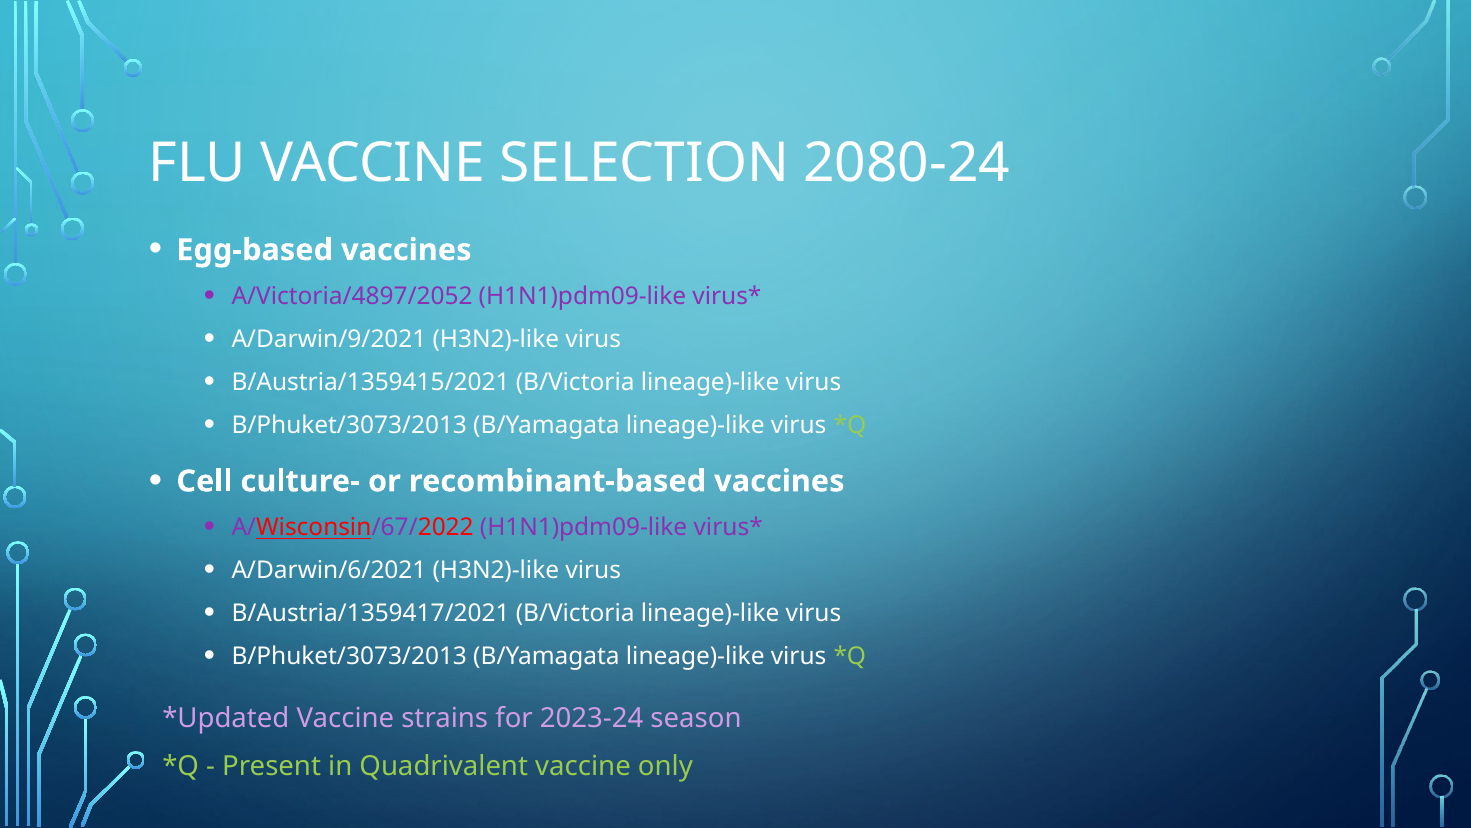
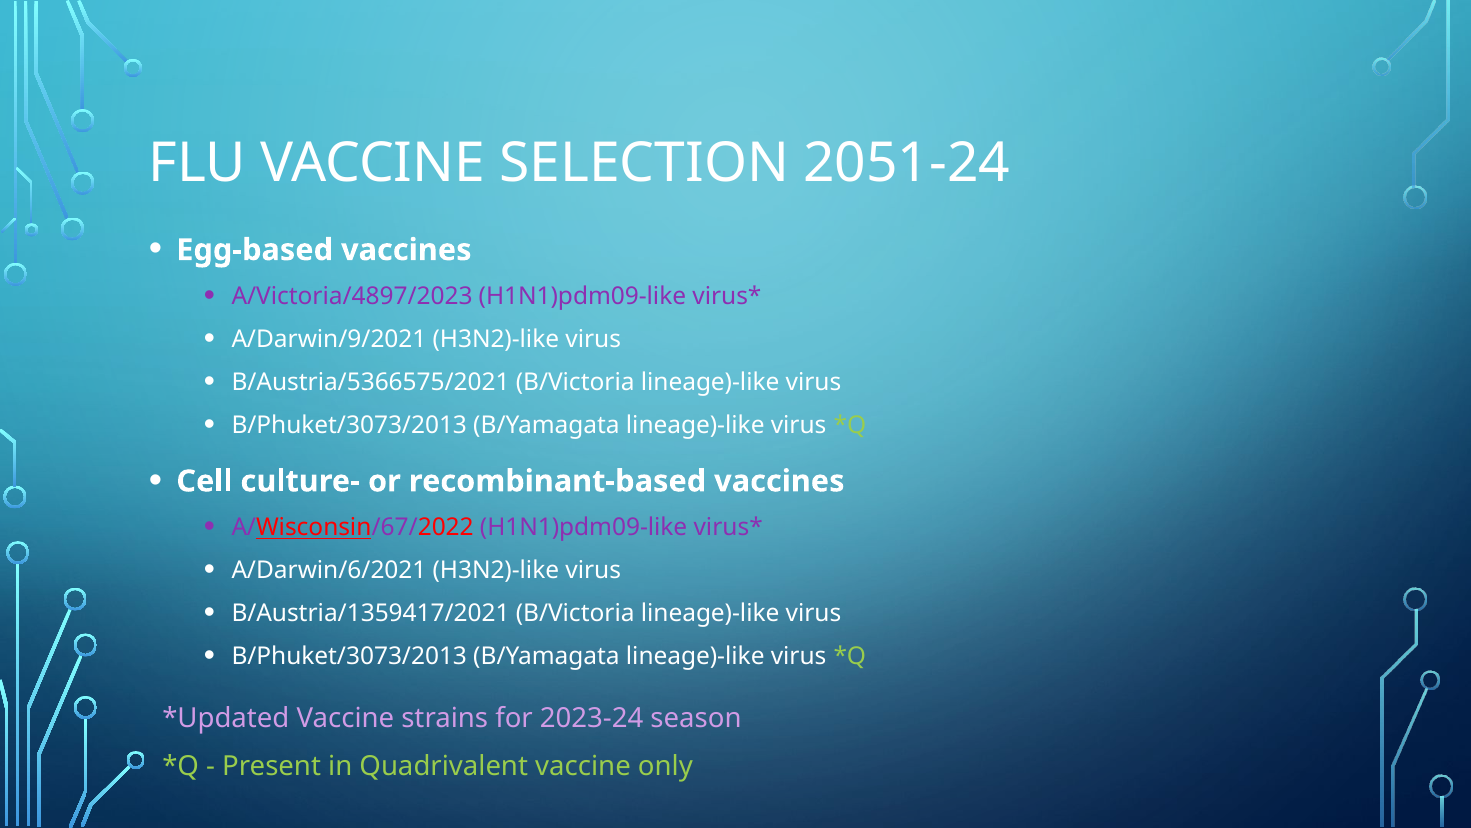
2080-24: 2080-24 -> 2051-24
A/Victoria/4897/2052: A/Victoria/4897/2052 -> A/Victoria/4897/2023
B/Austria/1359415/2021: B/Austria/1359415/2021 -> B/Austria/5366575/2021
